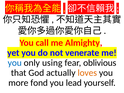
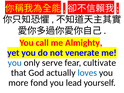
using: using -> serve
oblivious: oblivious -> cultivate
loves colour: orange -> blue
